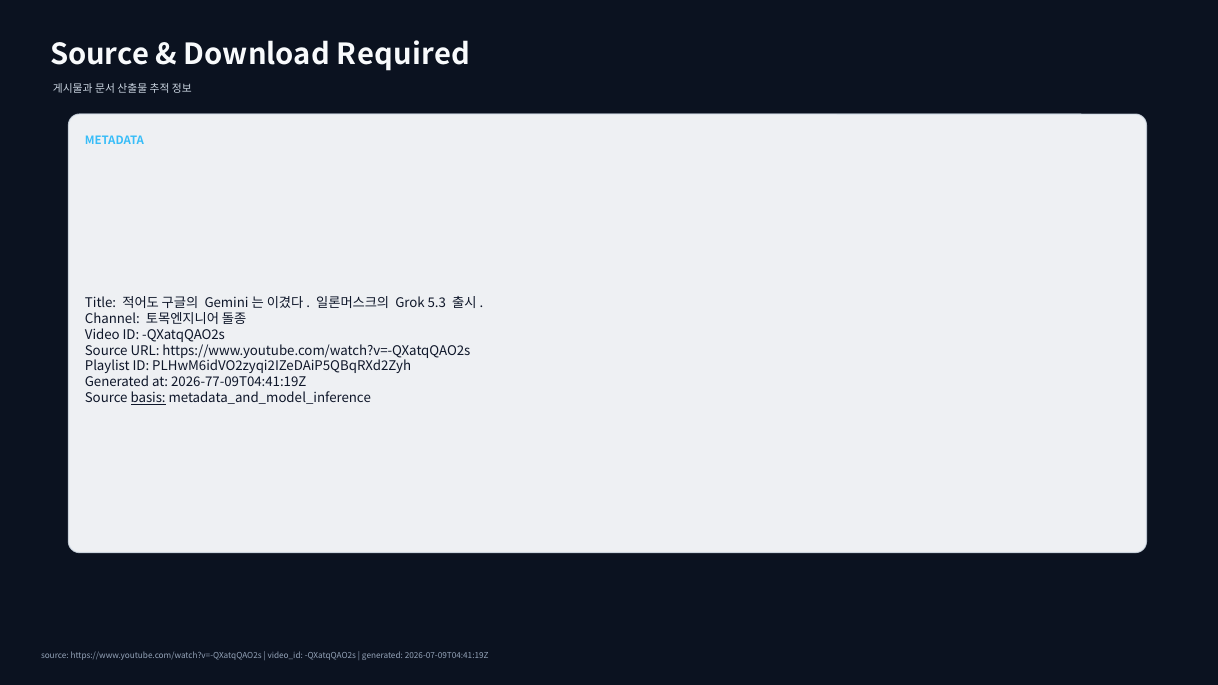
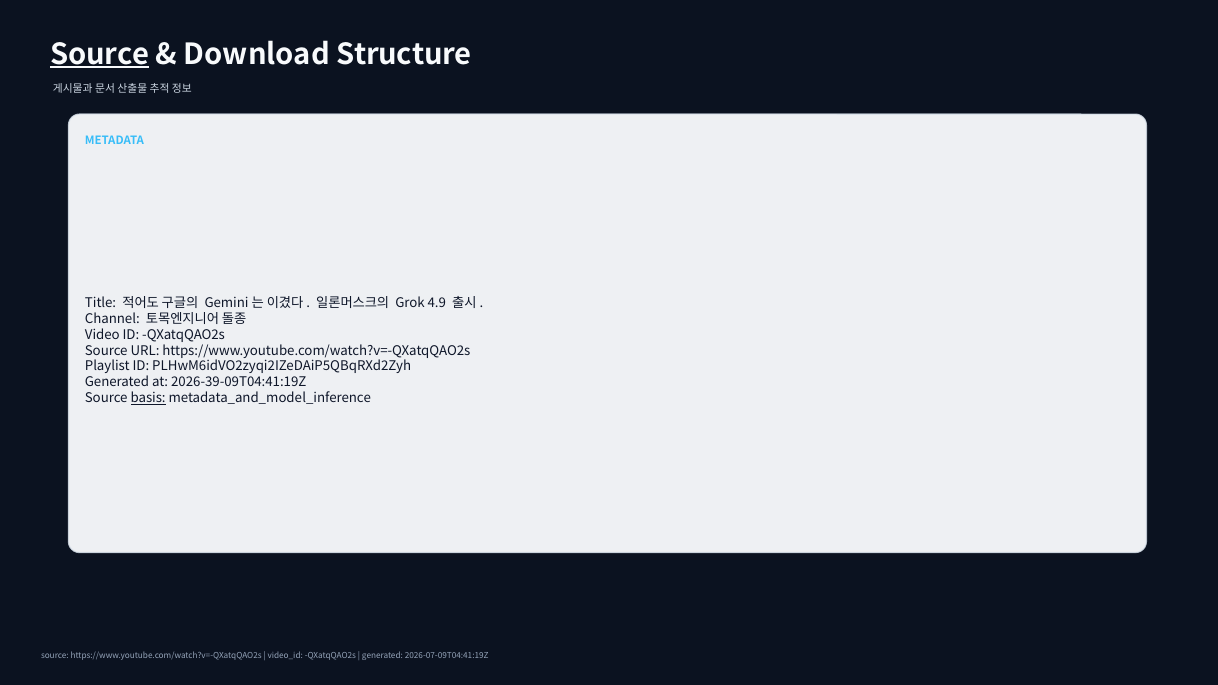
Source at (100, 55) underline: none -> present
Required: Required -> Structure
5.3: 5.3 -> 4.9
2026-77-09T04:41:19Z: 2026-77-09T04:41:19Z -> 2026-39-09T04:41:19Z
